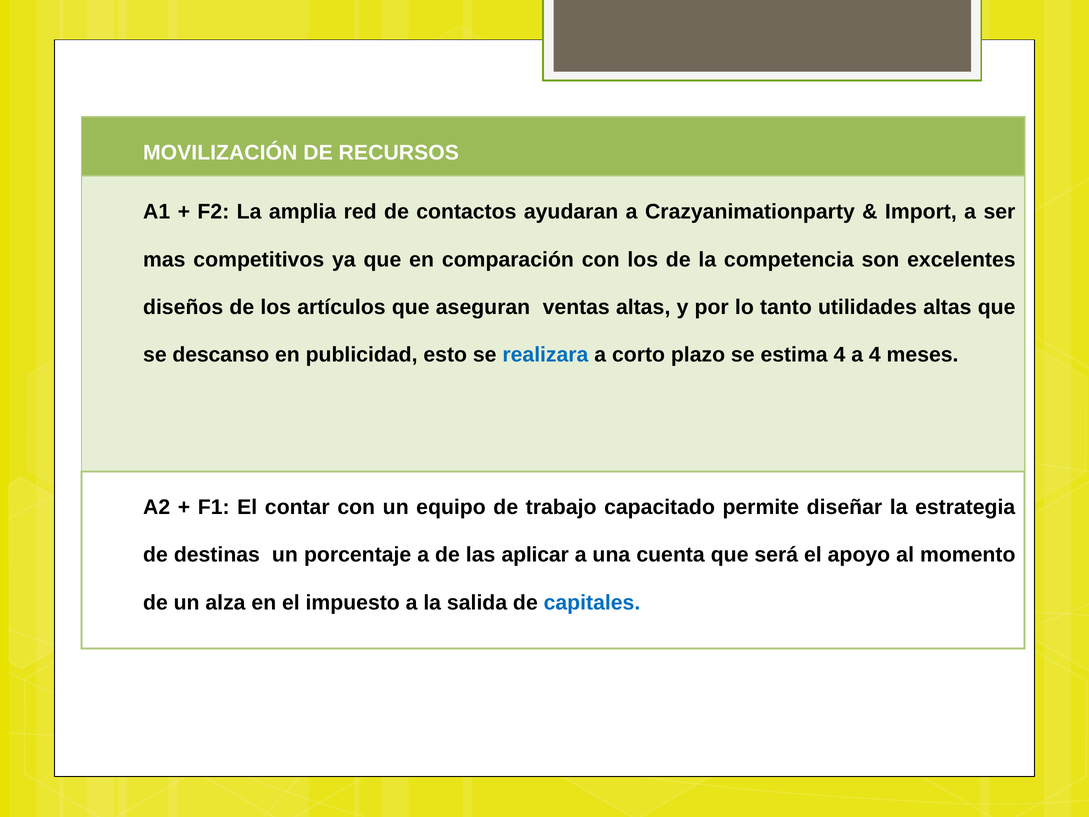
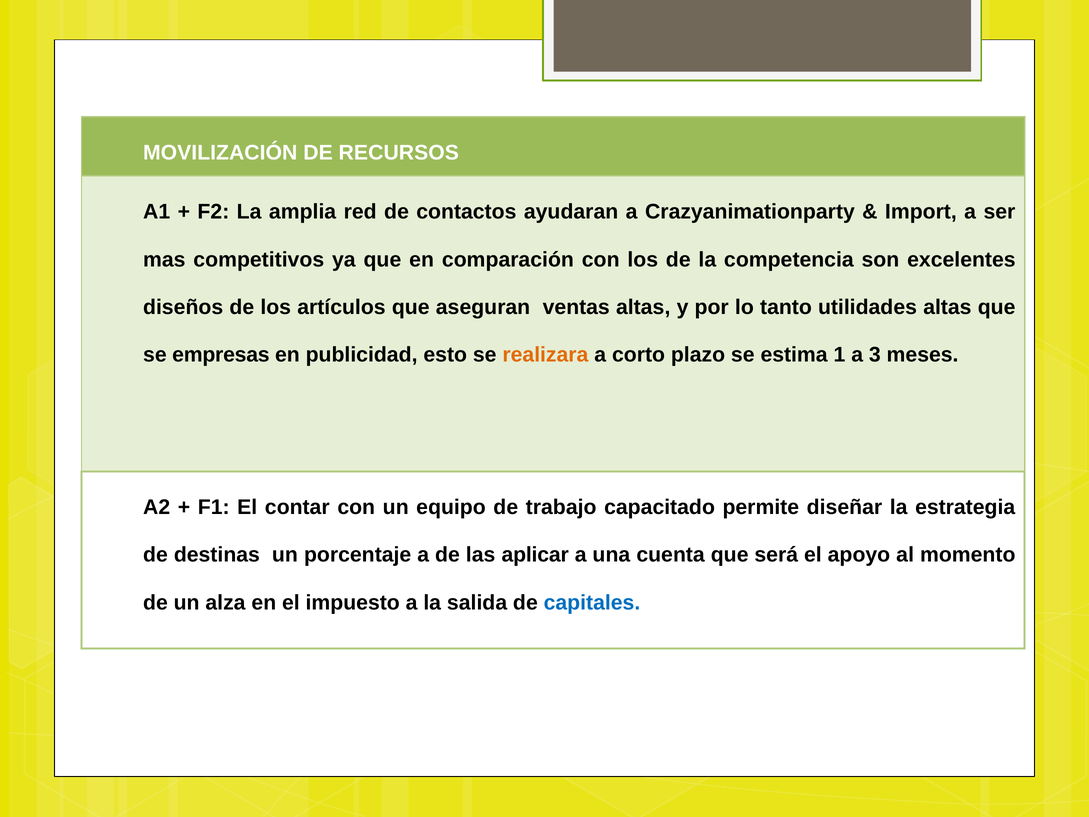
descanso: descanso -> empresas
realizara colour: blue -> orange
estima 4: 4 -> 1
a 4: 4 -> 3
